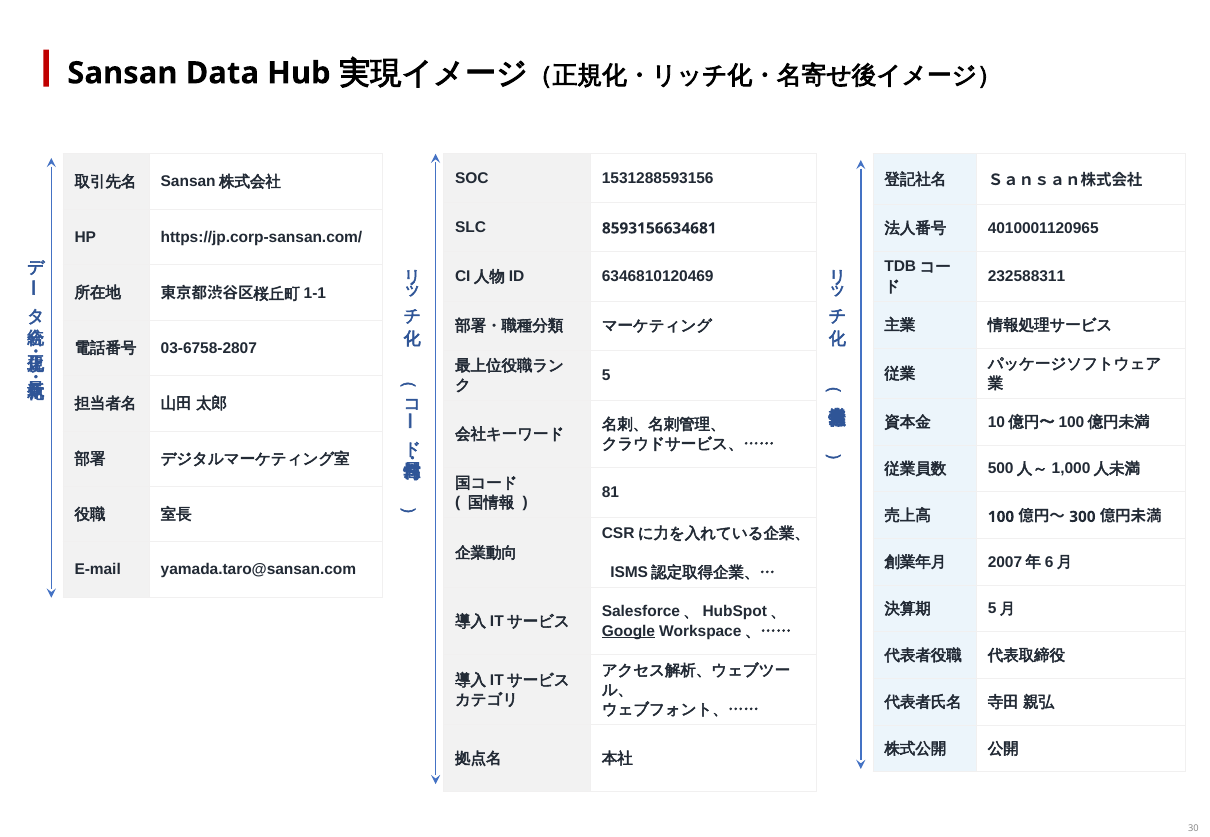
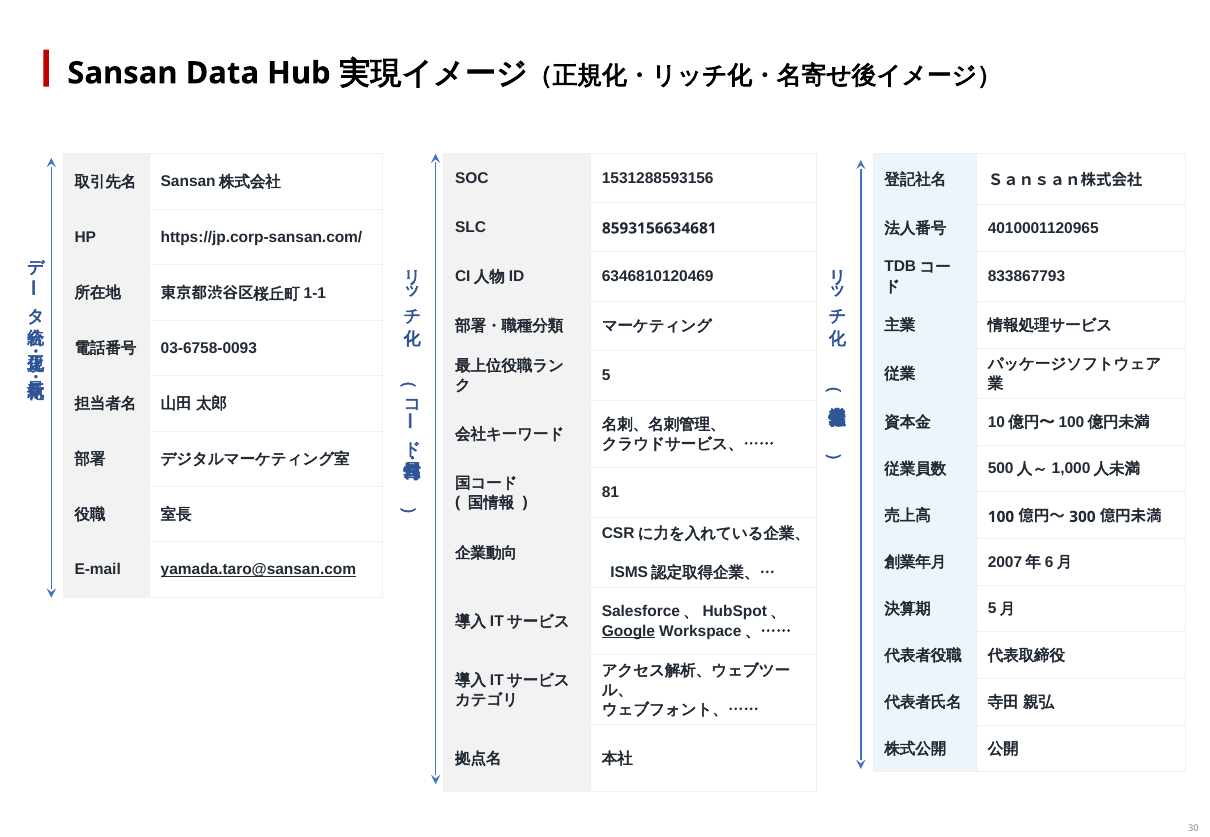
232588311: 232588311 -> 833867793
03-6758-2807: 03-6758-2807 -> 03-6758-0093
yamada.taro@sansan.com underline: none -> present
